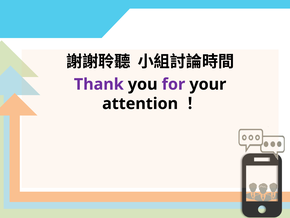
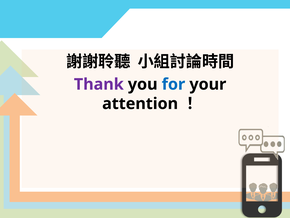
for colour: purple -> blue
